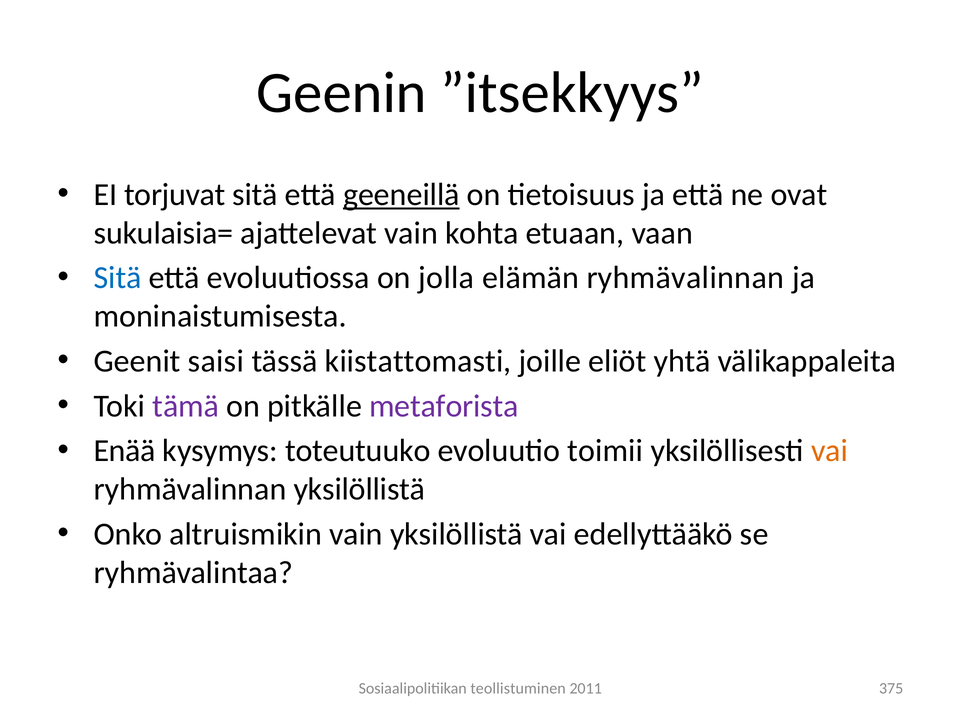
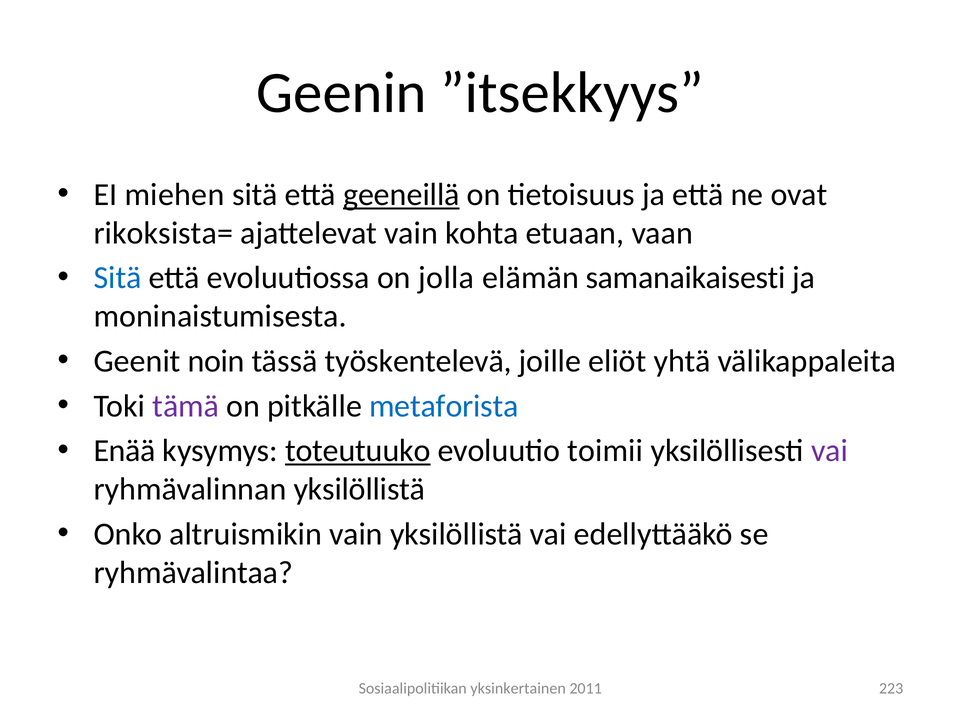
torjuvat: torjuvat -> miehen
sukulaisia=: sukulaisia= -> rikoksista=
elämän ryhmävalinnan: ryhmävalinnan -> samanaikaisesti
saisi: saisi -> noin
kiistattomasti: kiistattomasti -> työskentelevä
metaforista colour: purple -> blue
toteutuuko underline: none -> present
vai at (829, 451) colour: orange -> purple
teollistuminen: teollistuminen -> yksinkertainen
375: 375 -> 223
